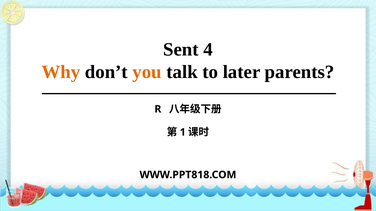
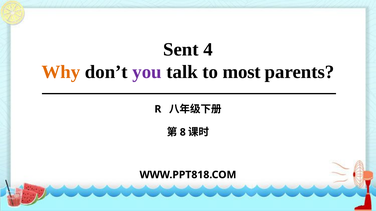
you colour: orange -> purple
later: later -> most
1: 1 -> 8
